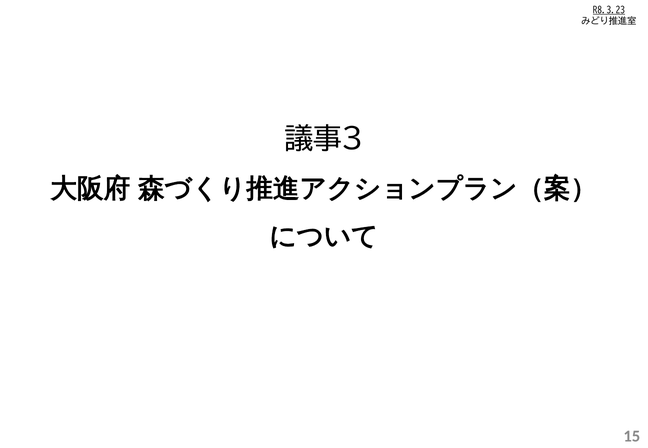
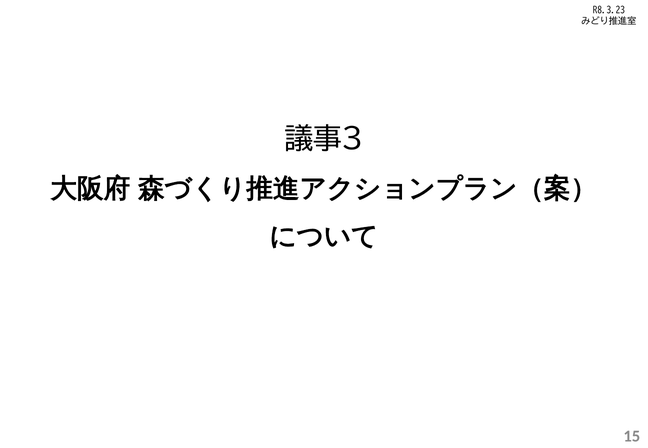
R8.3.23 underline: present -> none
